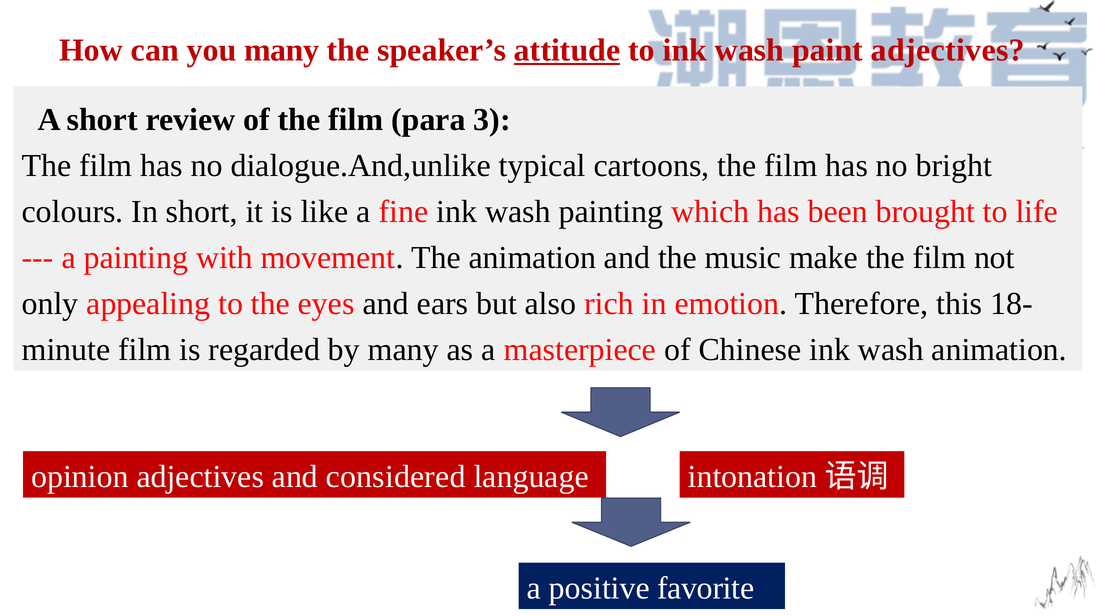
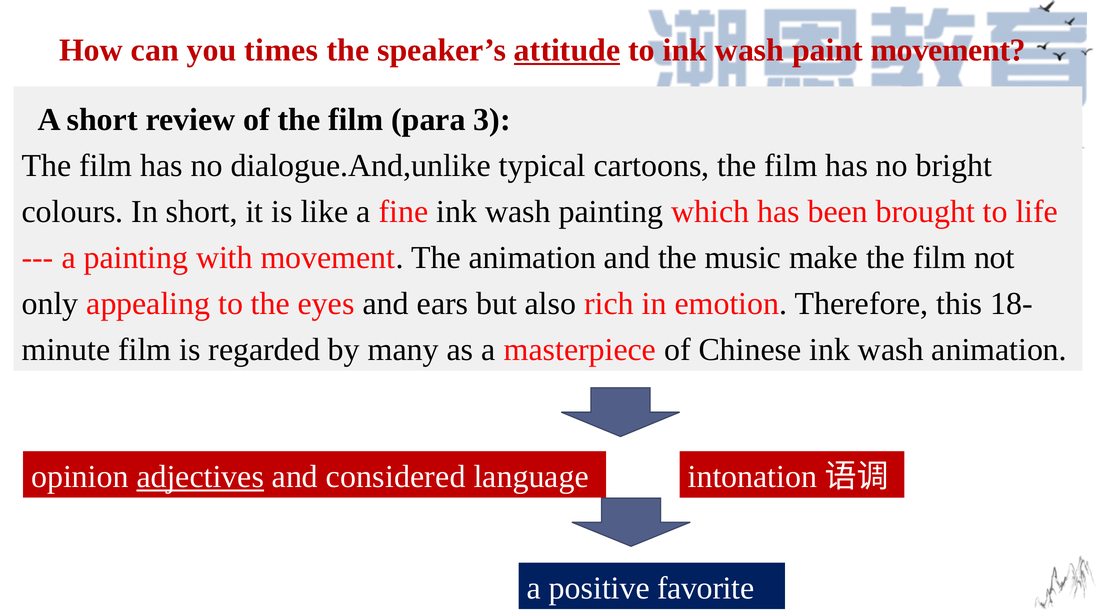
you many: many -> times
paint adjectives: adjectives -> movement
adjectives at (200, 477) underline: none -> present
